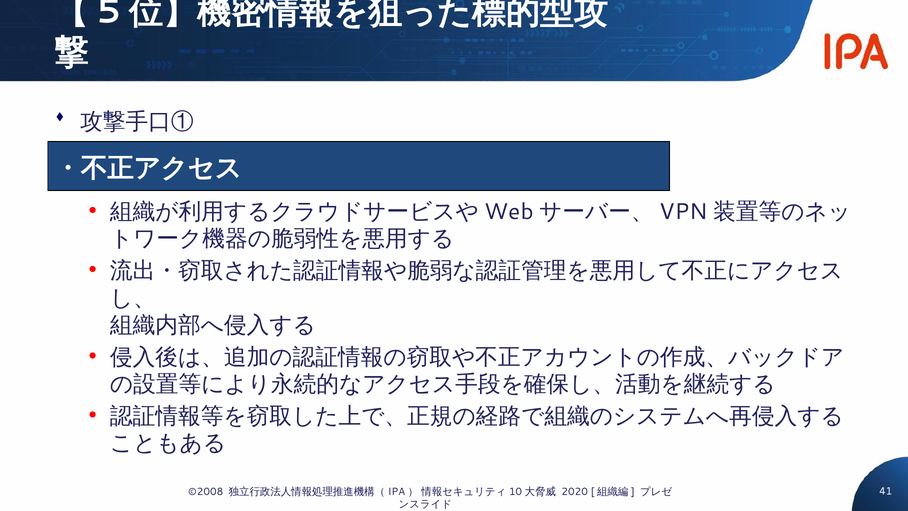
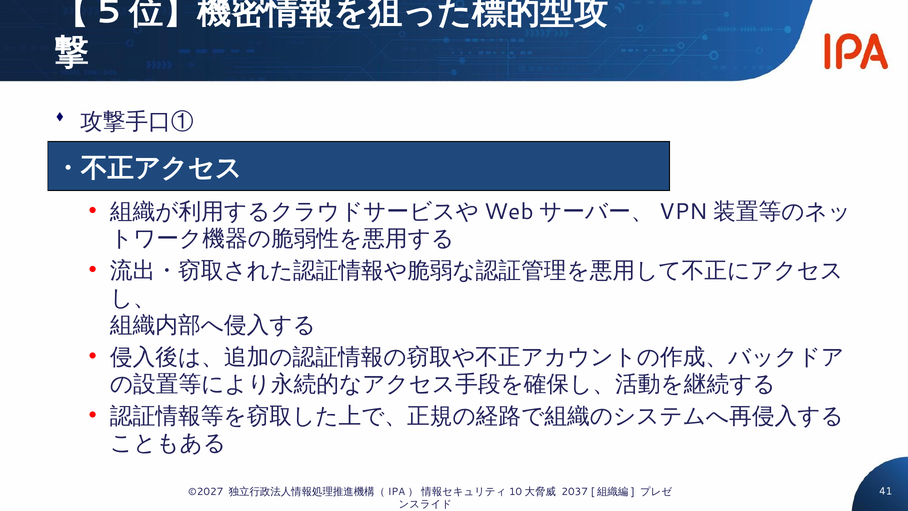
©2008: ©2008 -> ©2027
2020: 2020 -> 2037
